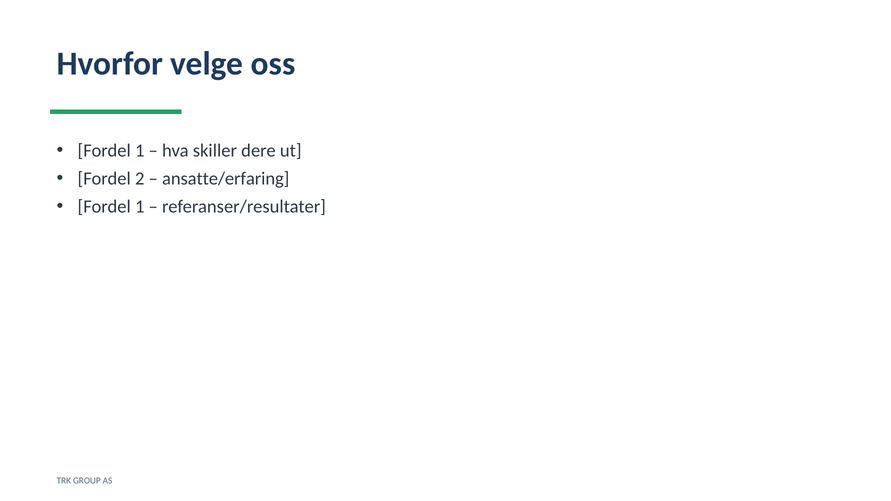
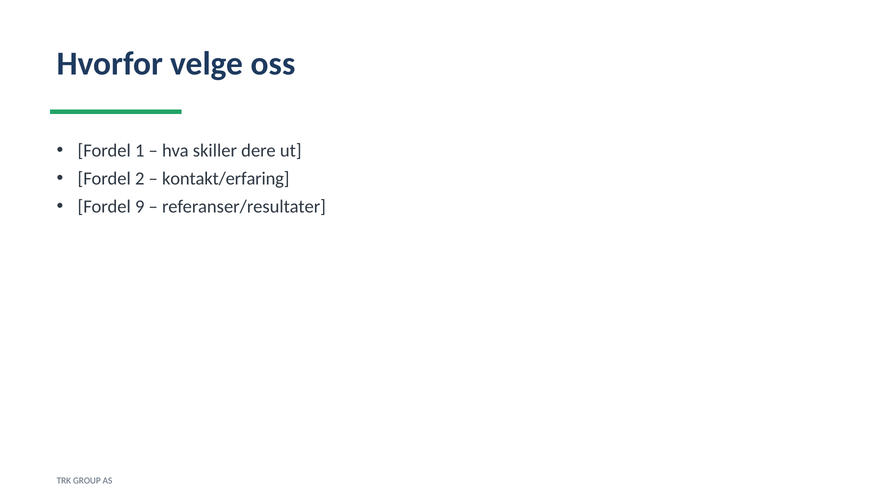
ansatte/erfaring: ansatte/erfaring -> kontakt/erfaring
1 at (140, 207): 1 -> 9
